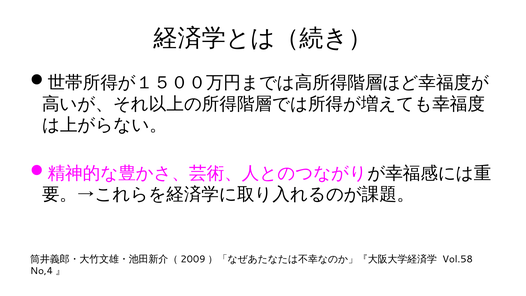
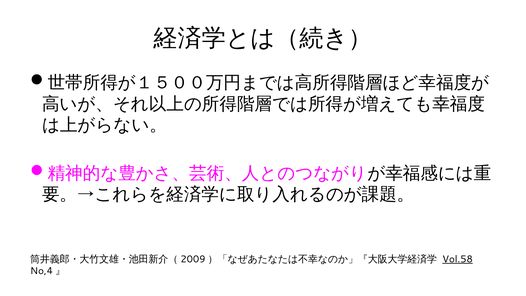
Vol.58 underline: none -> present
